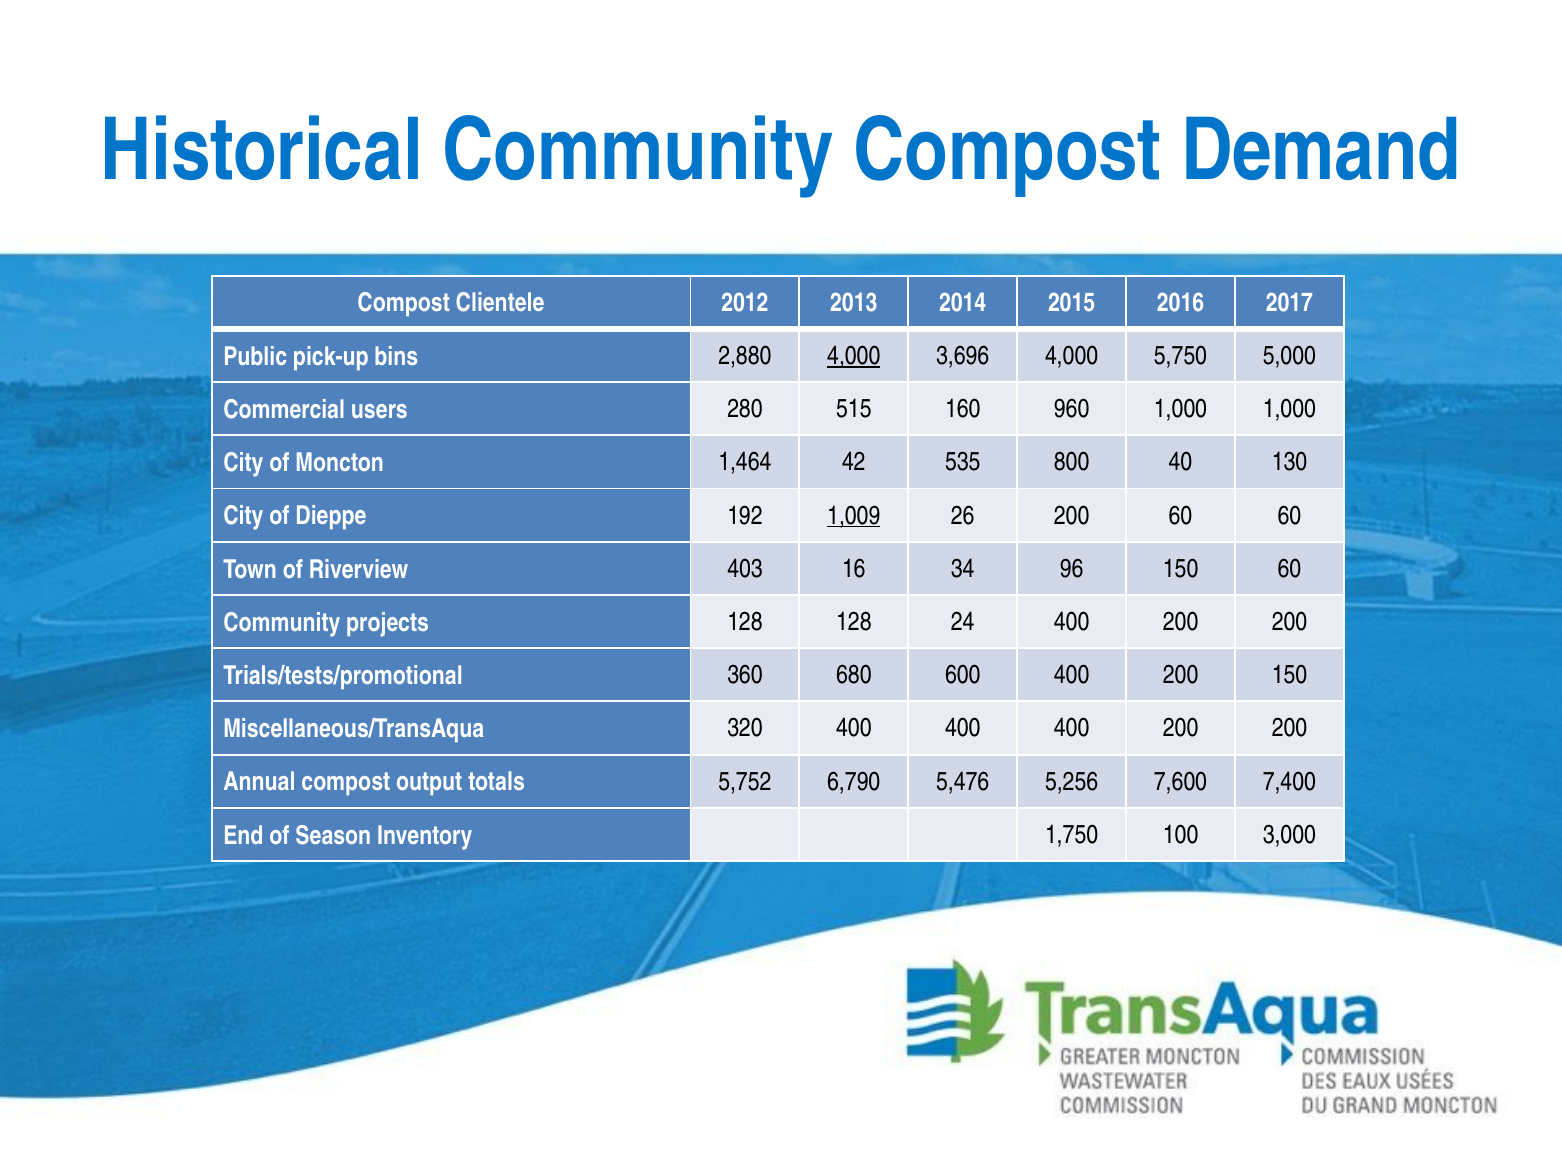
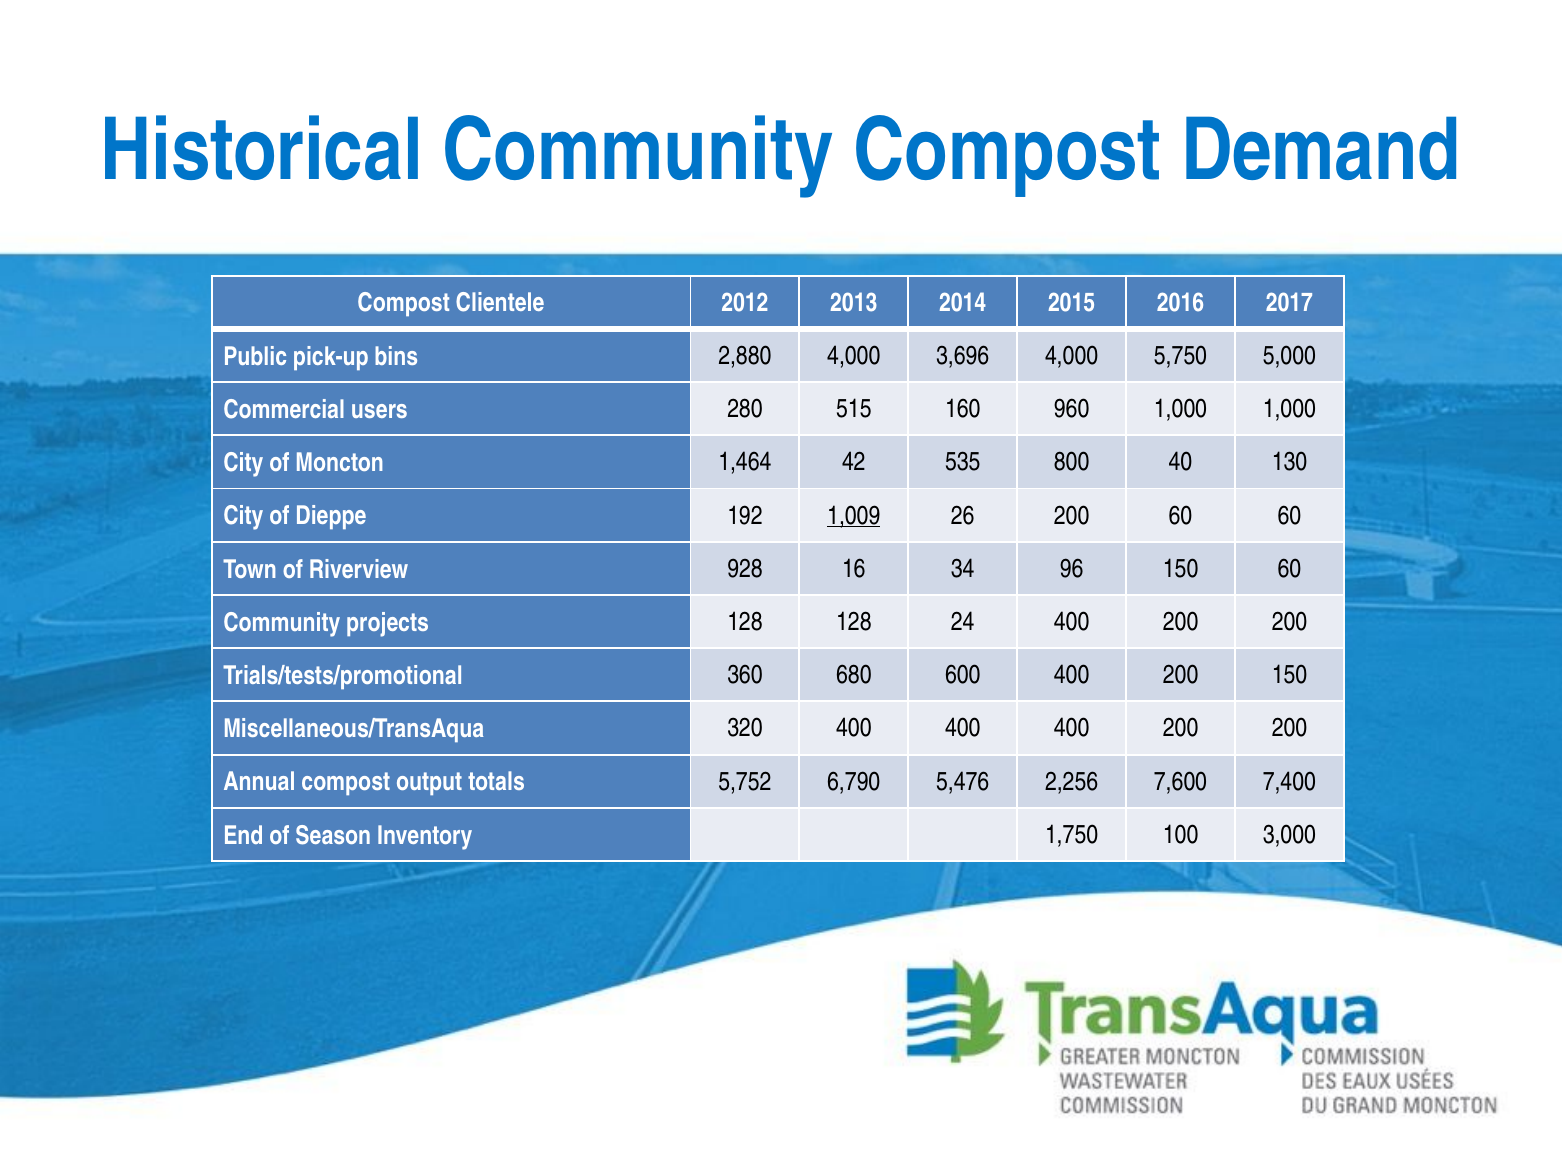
4,000 at (854, 356) underline: present -> none
403: 403 -> 928
5,256: 5,256 -> 2,256
